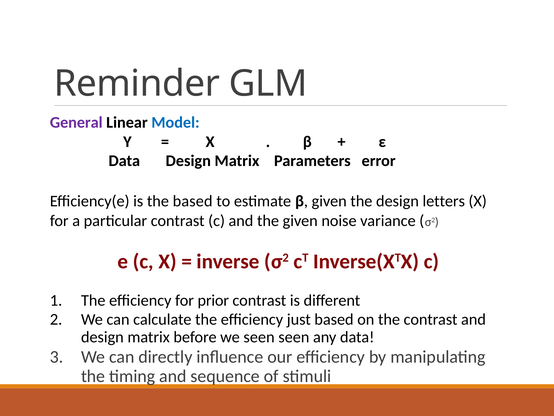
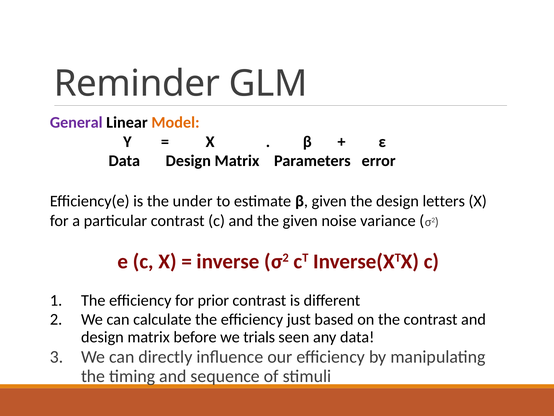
Model colour: blue -> orange
the based: based -> under
we seen: seen -> trials
